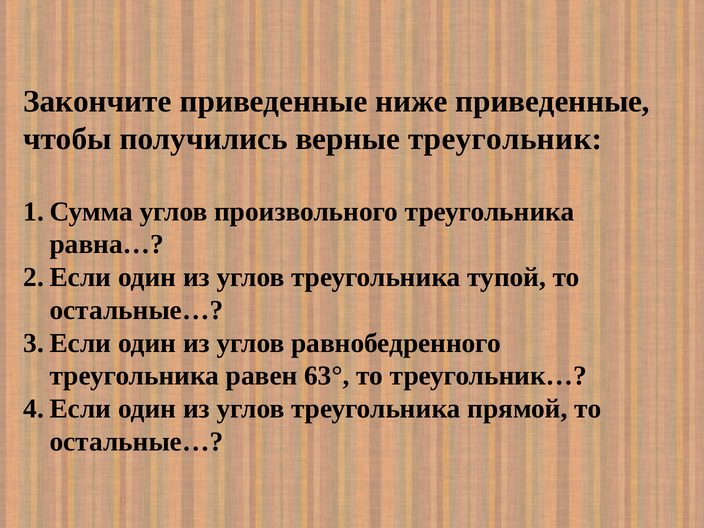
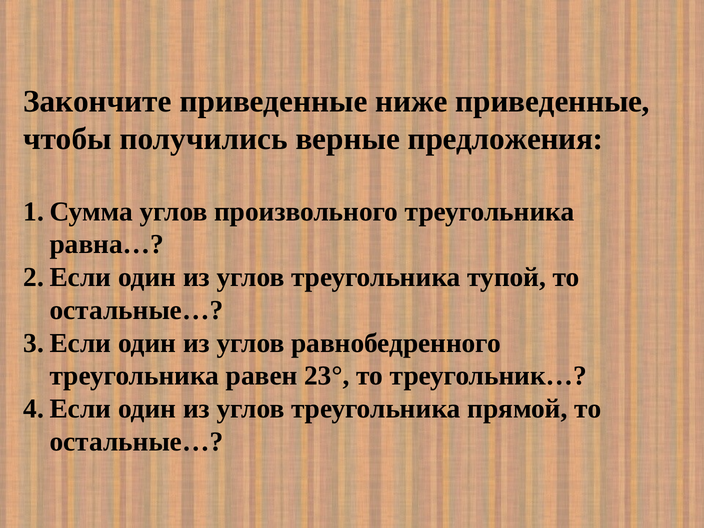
треугольник: треугольник -> предложения
63°: 63° -> 23°
